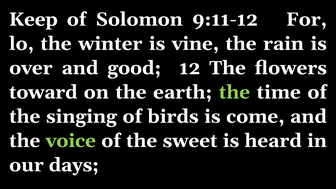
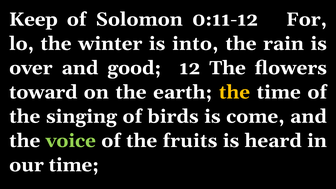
9:11-12: 9:11-12 -> 0:11-12
vine: vine -> into
the at (234, 92) colour: light green -> yellow
sweet: sweet -> fruits
our days: days -> time
